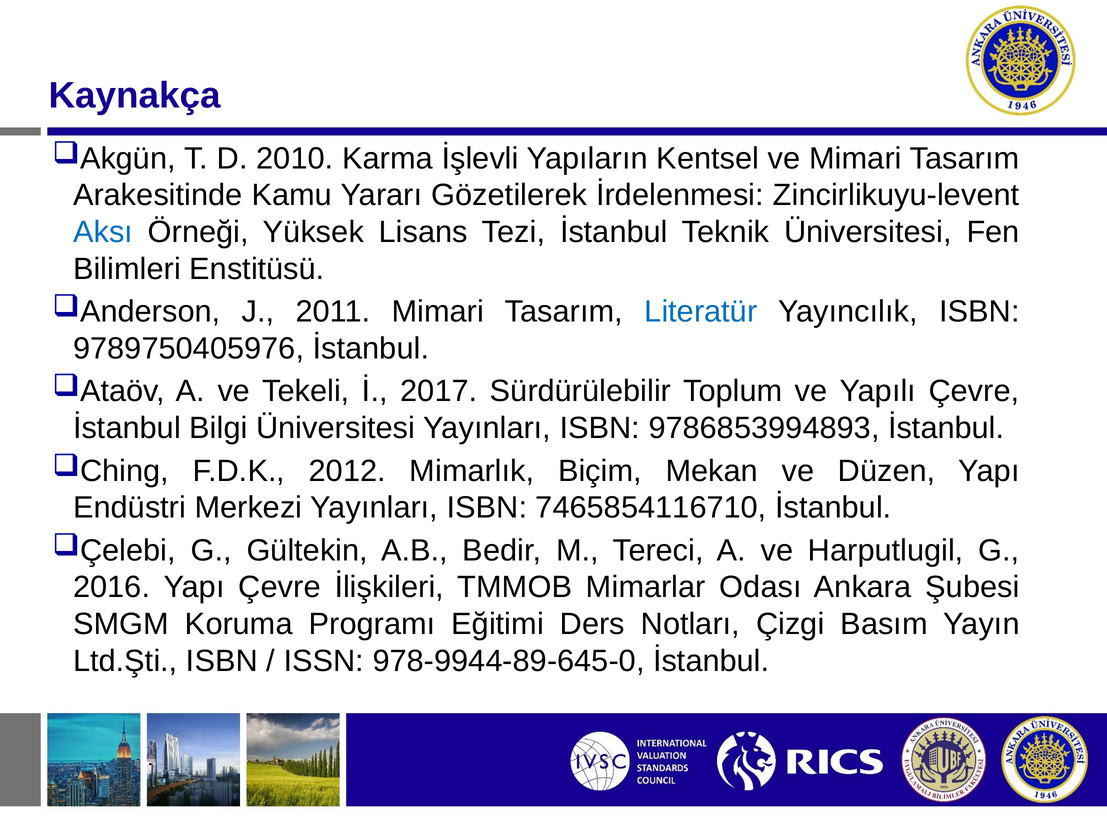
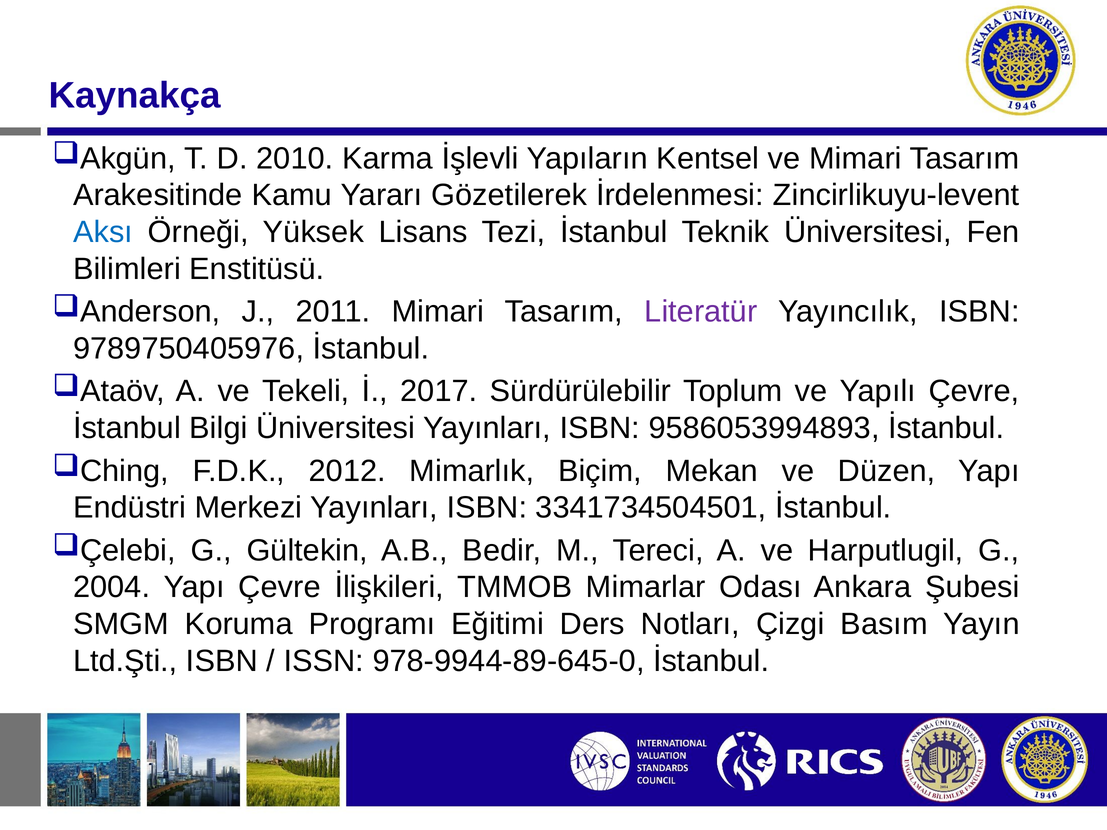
Literatür colour: blue -> purple
9786853994893: 9786853994893 -> 9586053994893
7465854116710: 7465854116710 -> 3341734504501
2016: 2016 -> 2004
